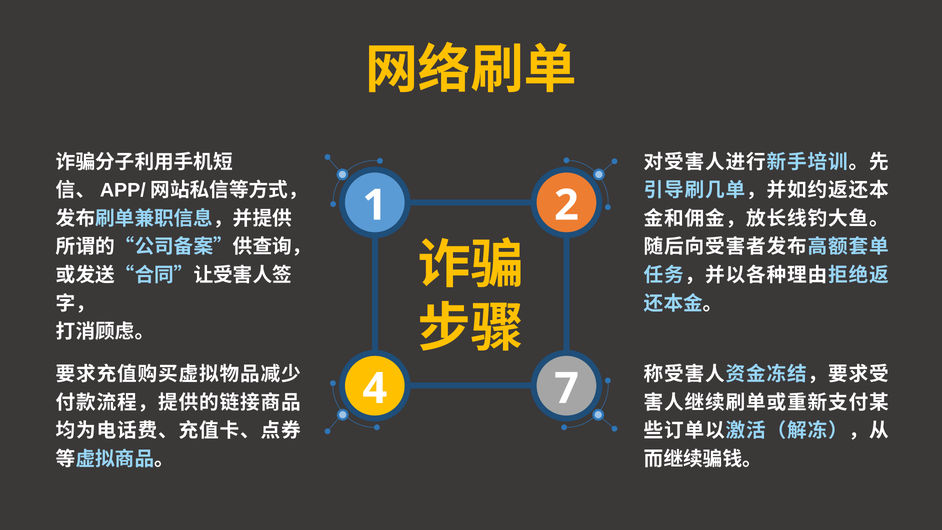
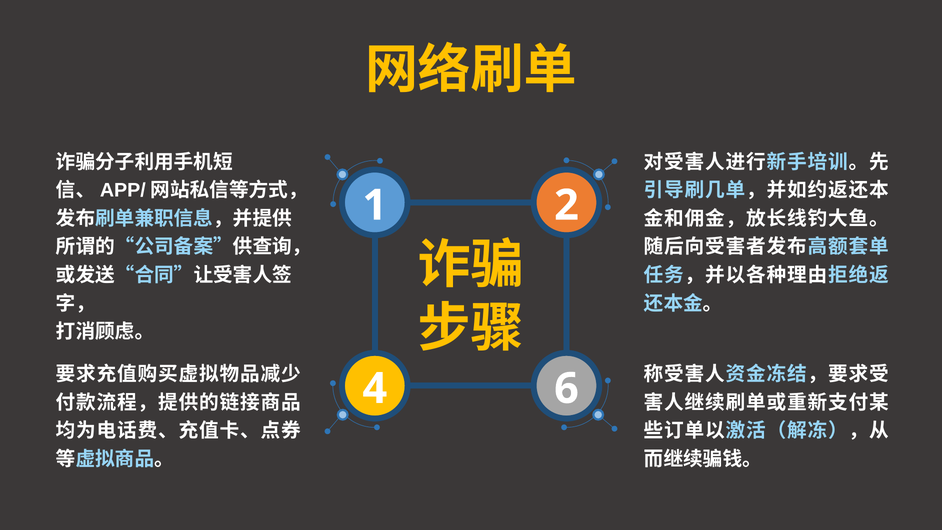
7: 7 -> 6
